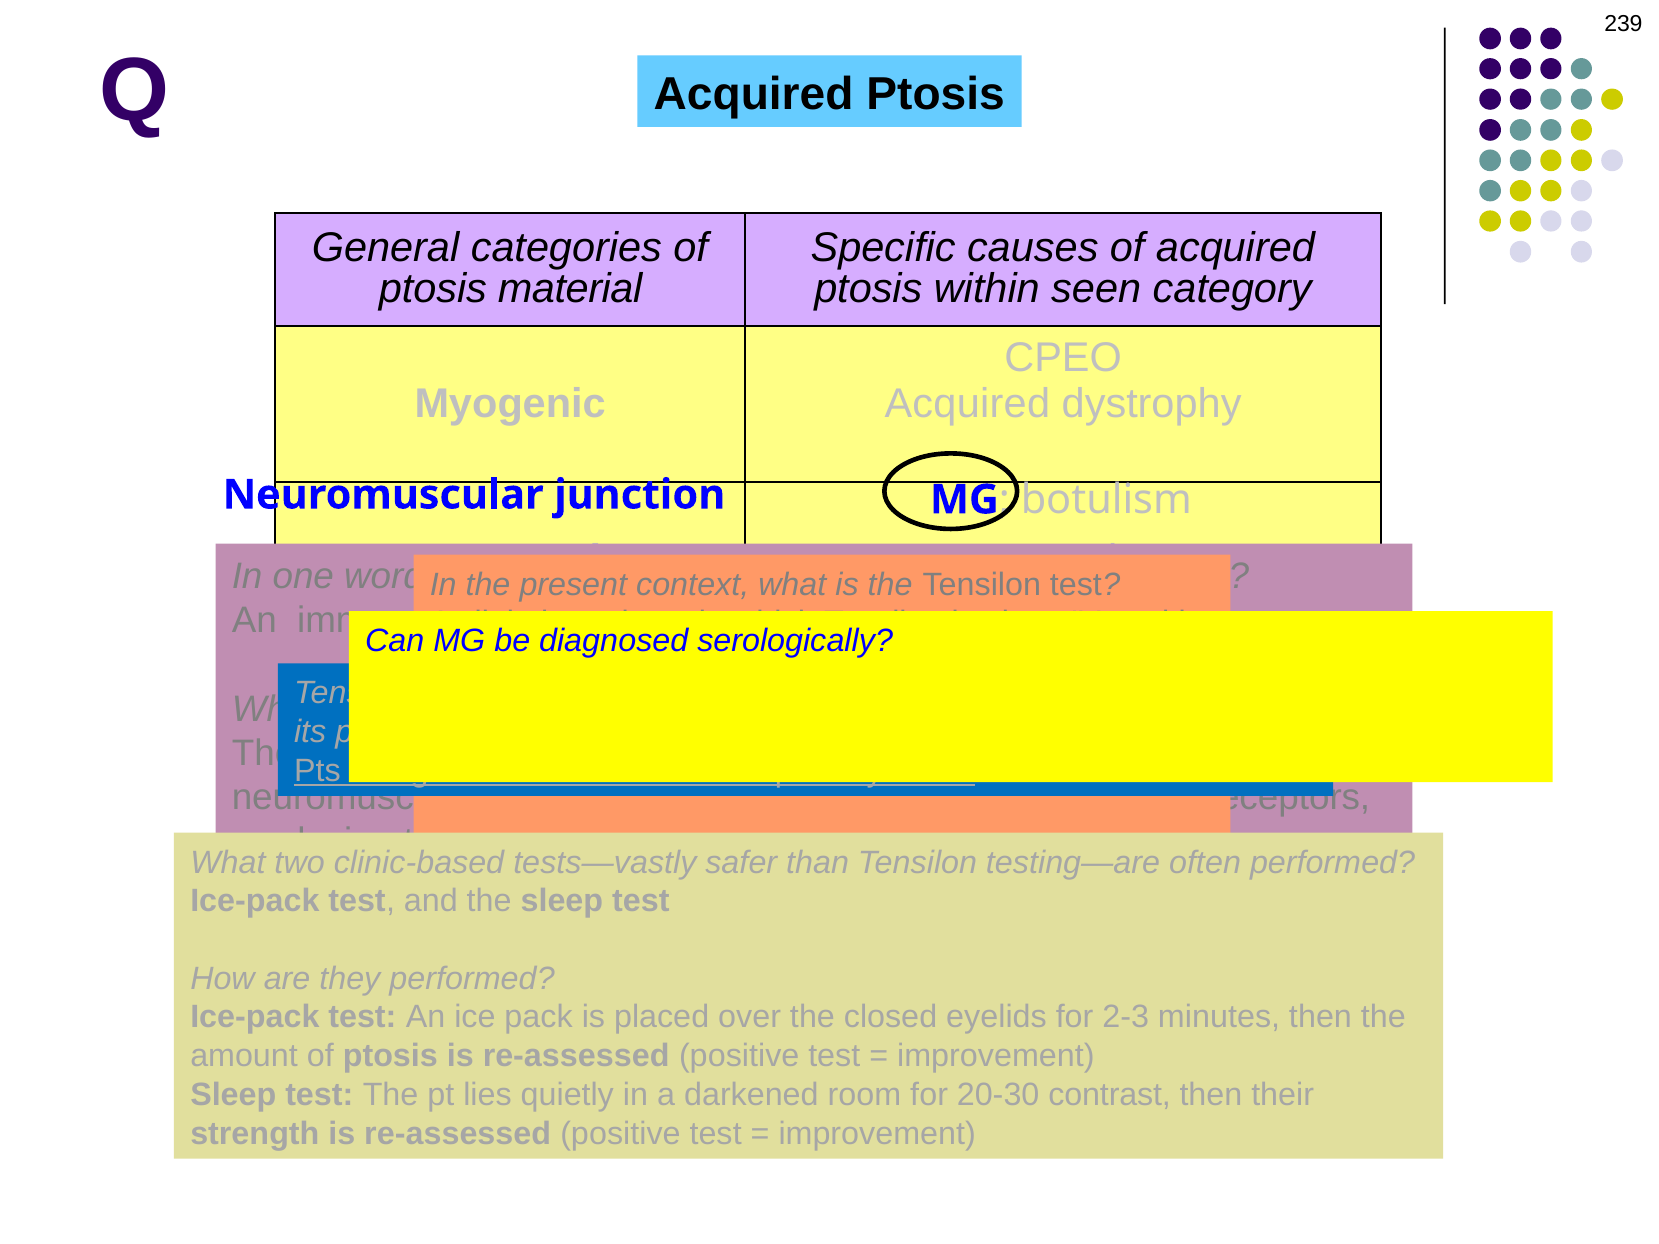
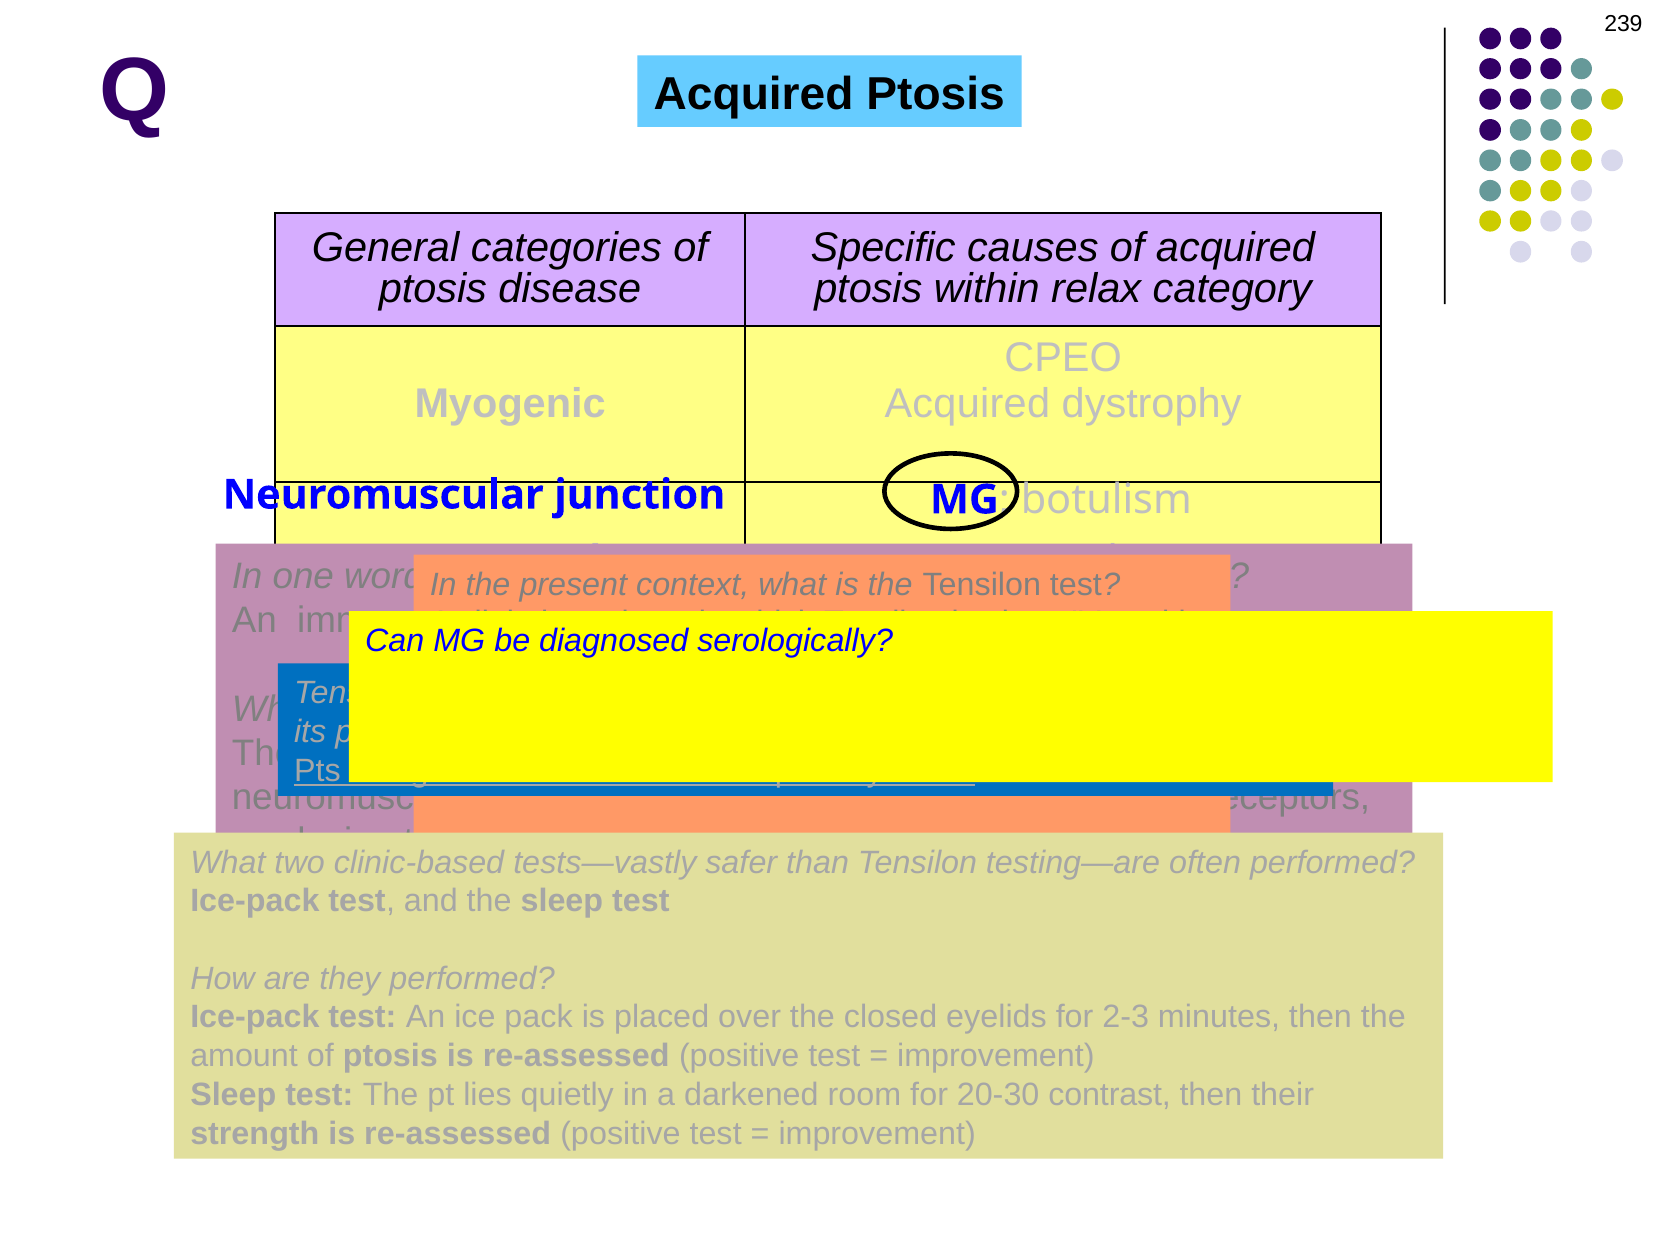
material: material -> disease
seen: seen -> relax
